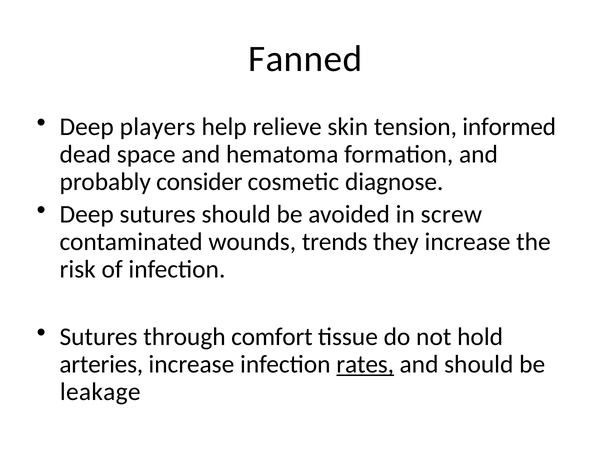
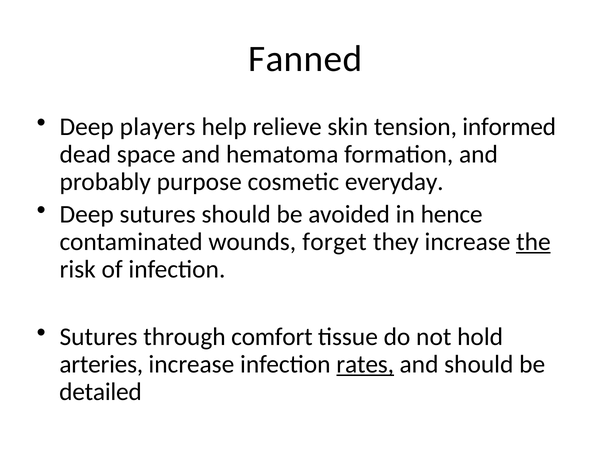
consider: consider -> purpose
diagnose: diagnose -> everyday
screw: screw -> hence
trends: trends -> forget
the underline: none -> present
leakage: leakage -> detailed
